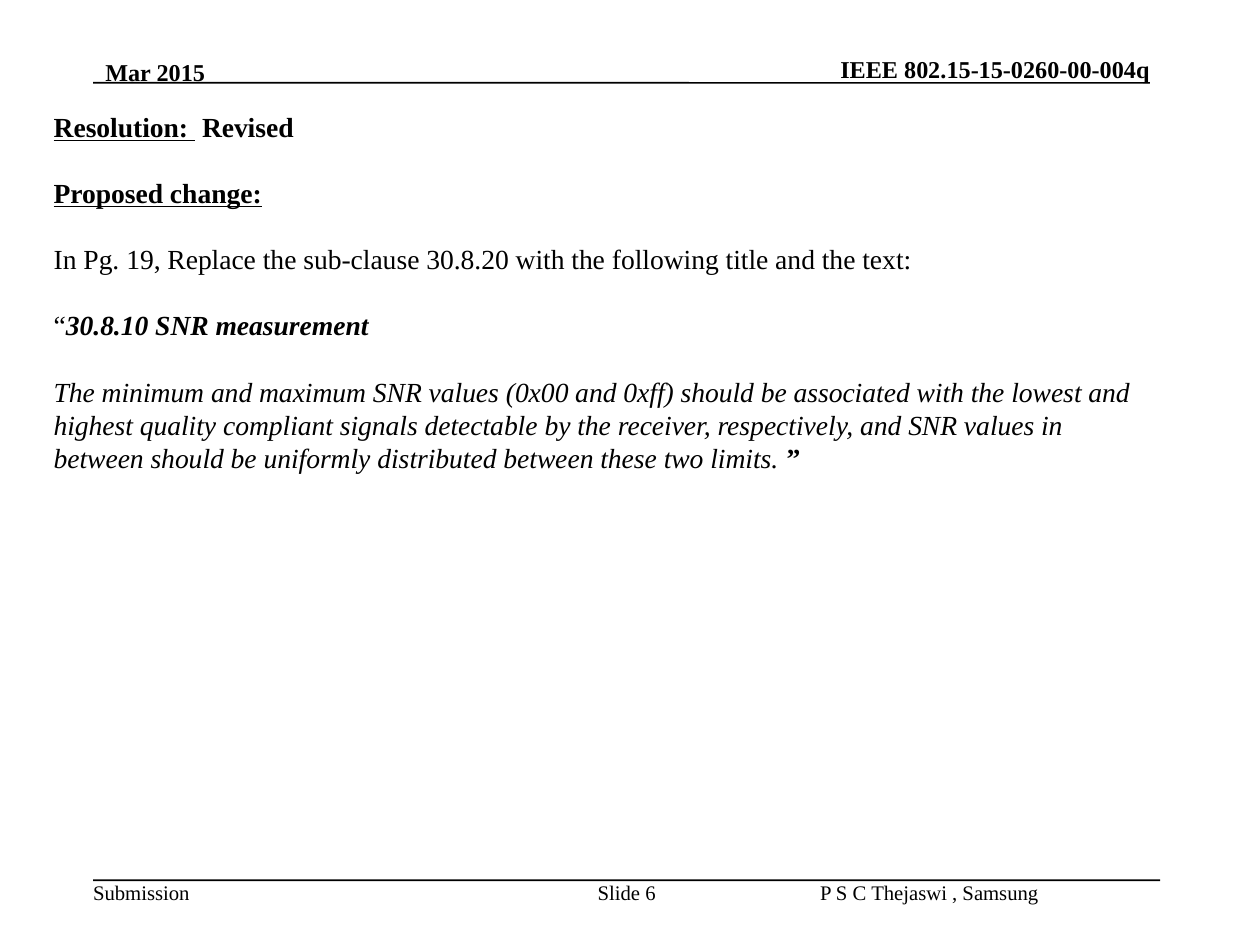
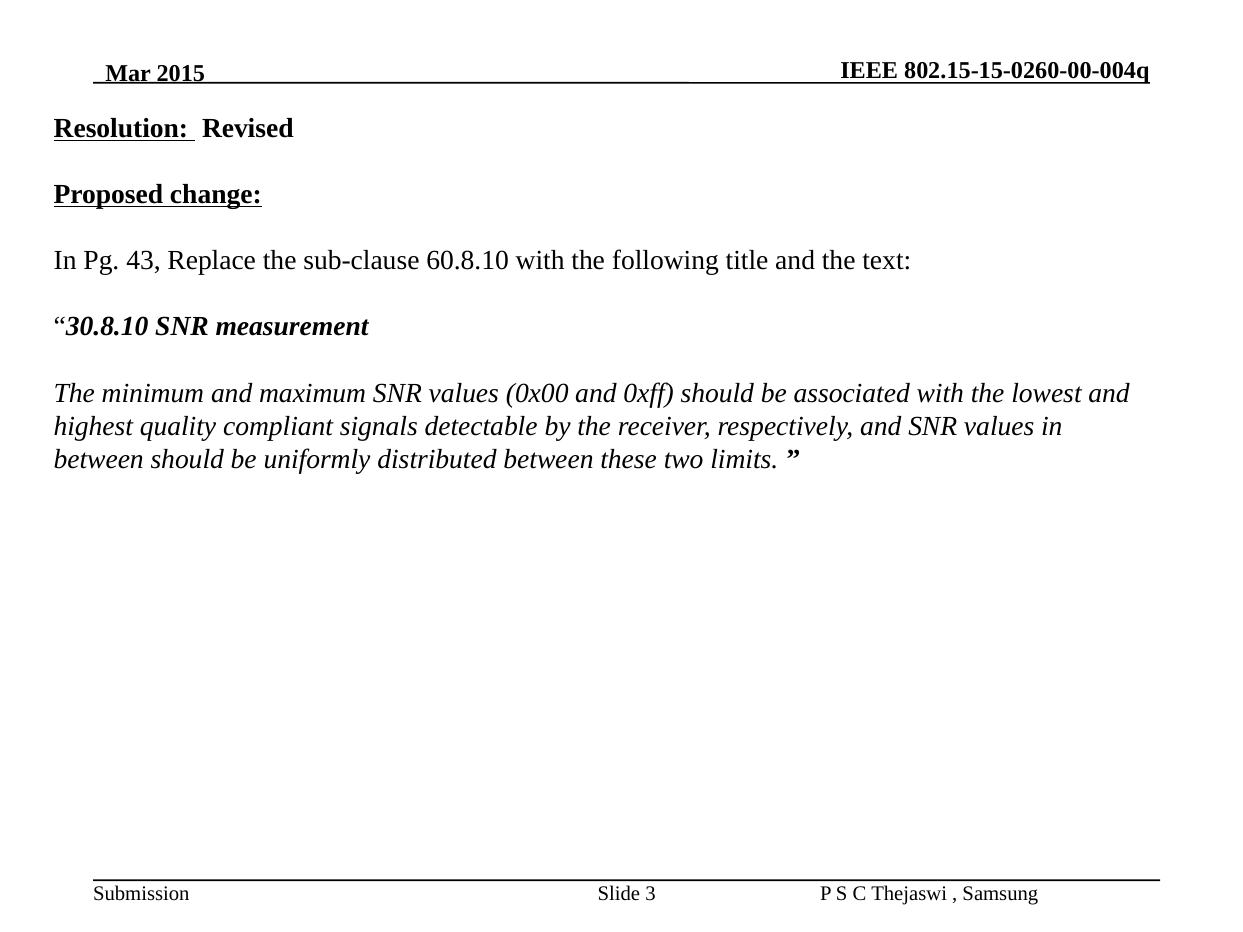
19: 19 -> 43
30.8.20: 30.8.20 -> 60.8.10
6: 6 -> 3
